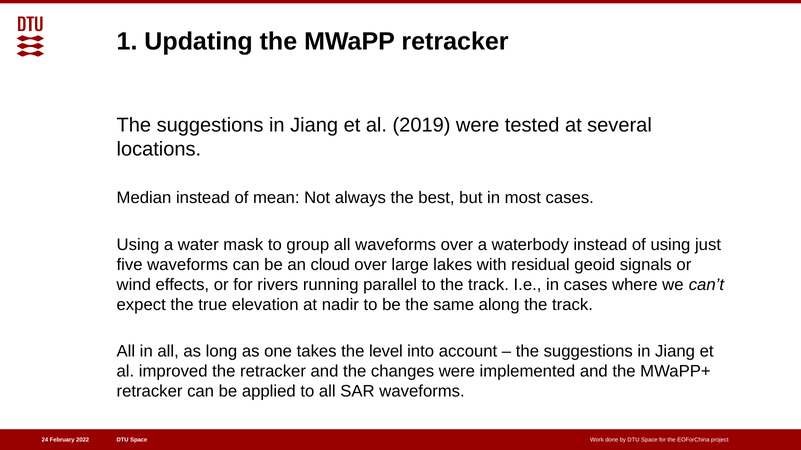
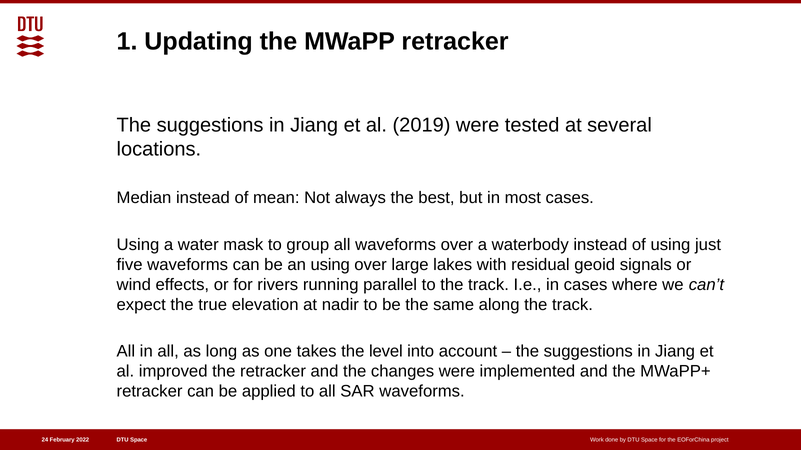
an cloud: cloud -> using
